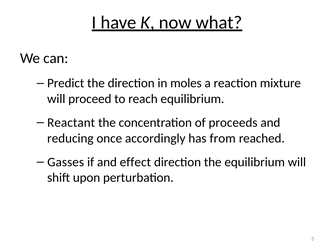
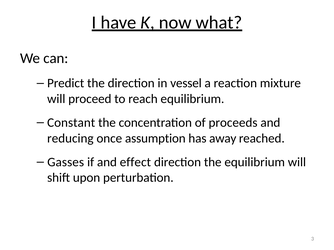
moles: moles -> vessel
Reactant: Reactant -> Constant
accordingly: accordingly -> assumption
from: from -> away
